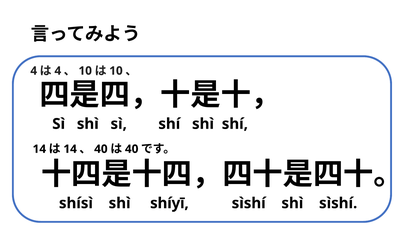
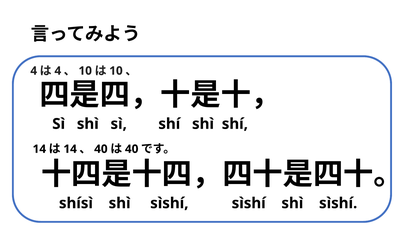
shísì shì shíyī: shíyī -> sìshí
